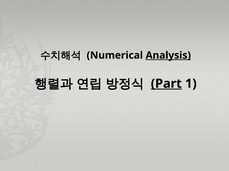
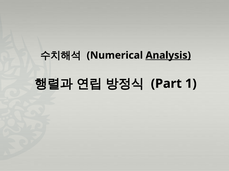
Part underline: present -> none
